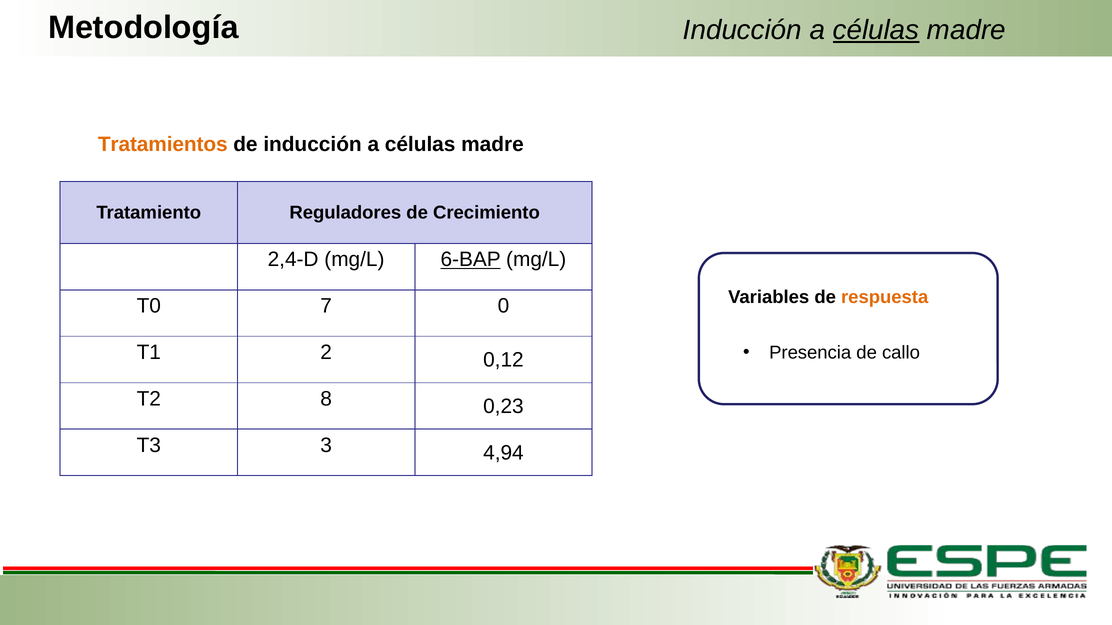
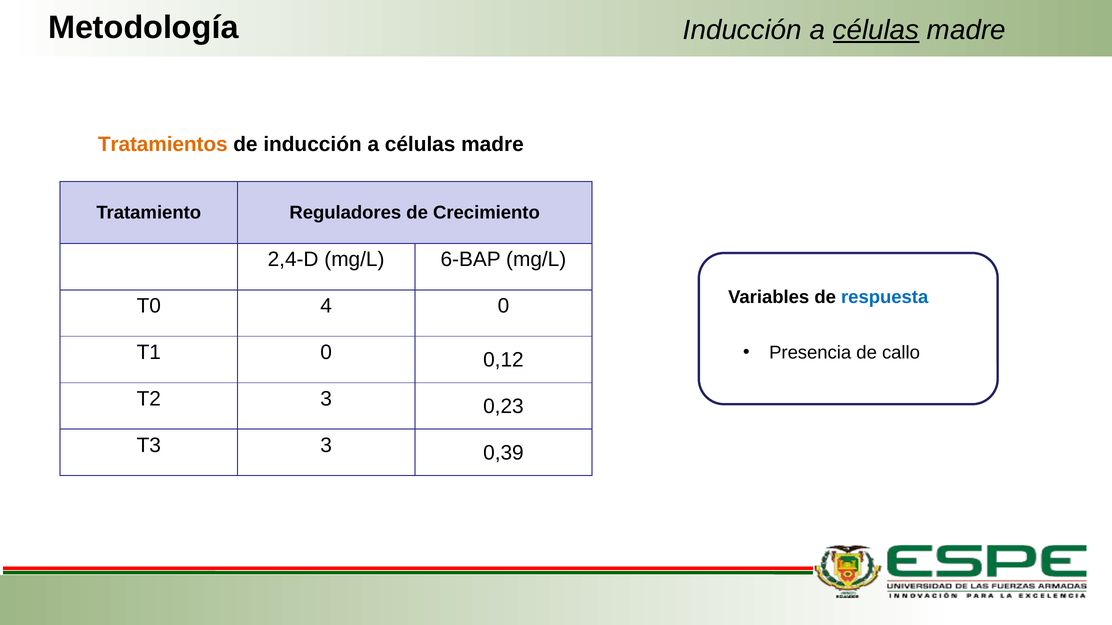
6-BAP underline: present -> none
respuesta colour: orange -> blue
7: 7 -> 4
T1 2: 2 -> 0
T2 8: 8 -> 3
4,94: 4,94 -> 0,39
